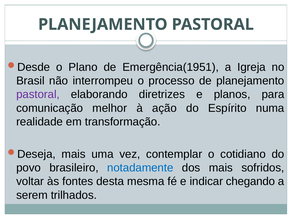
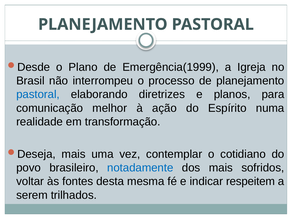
Emergência(1951: Emergência(1951 -> Emergência(1999
pastoral at (38, 94) colour: purple -> blue
chegando: chegando -> respeitem
